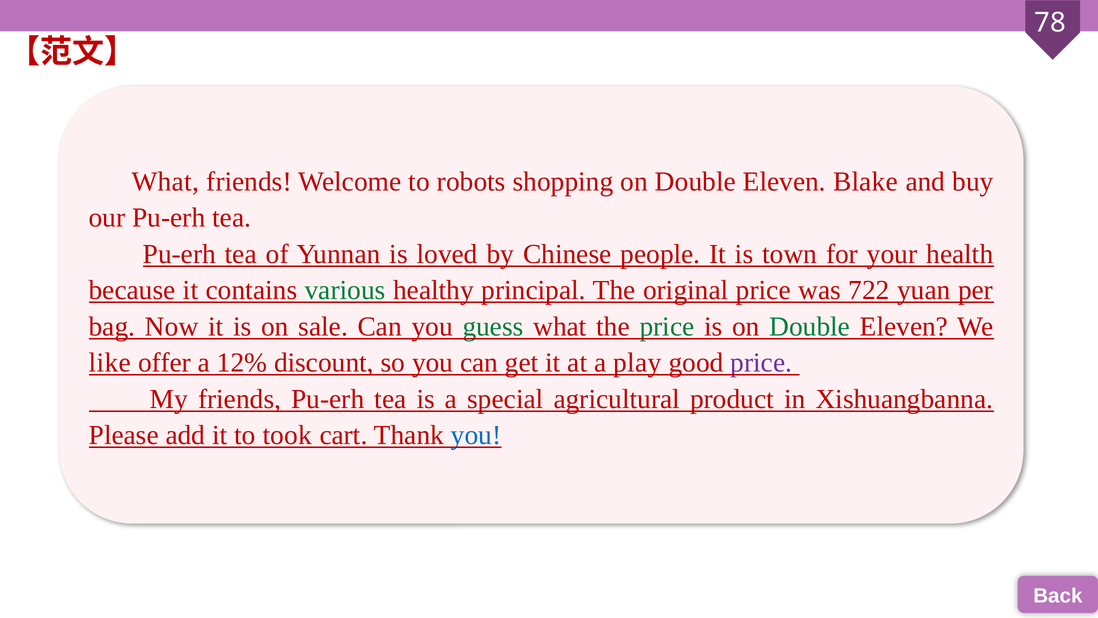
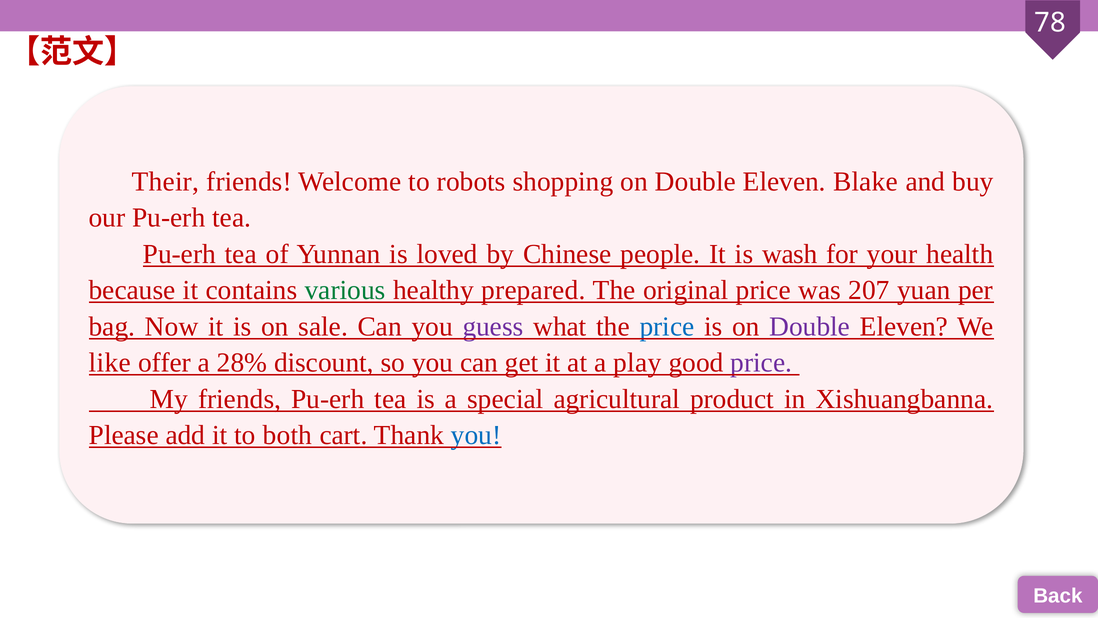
What at (165, 182): What -> Their
town: town -> wash
principal: principal -> prepared
722: 722 -> 207
guess colour: green -> purple
price at (667, 326) colour: green -> blue
Double at (810, 326) colour: green -> purple
12%: 12% -> 28%
took: took -> both
